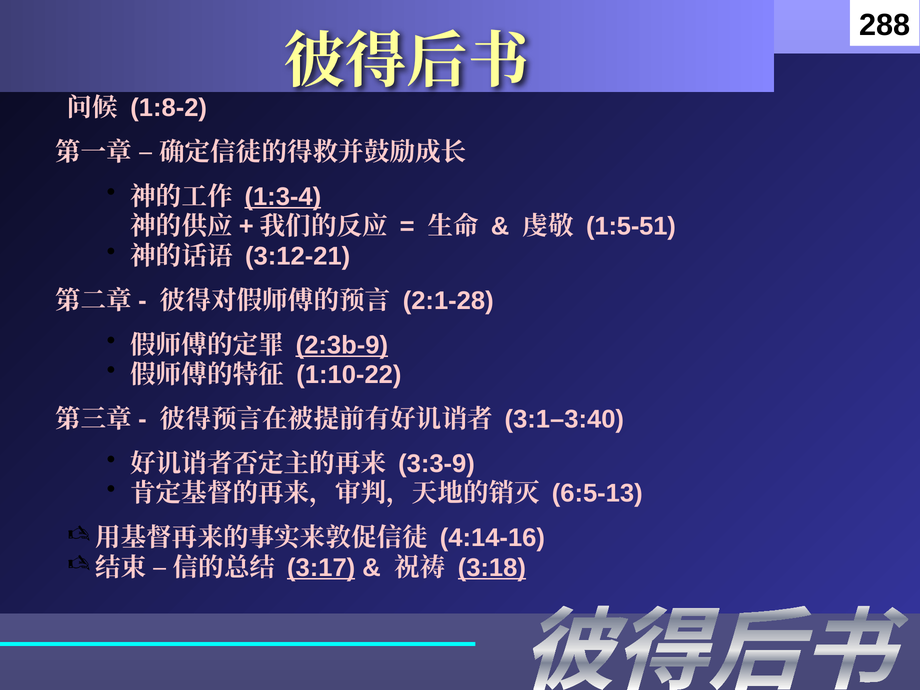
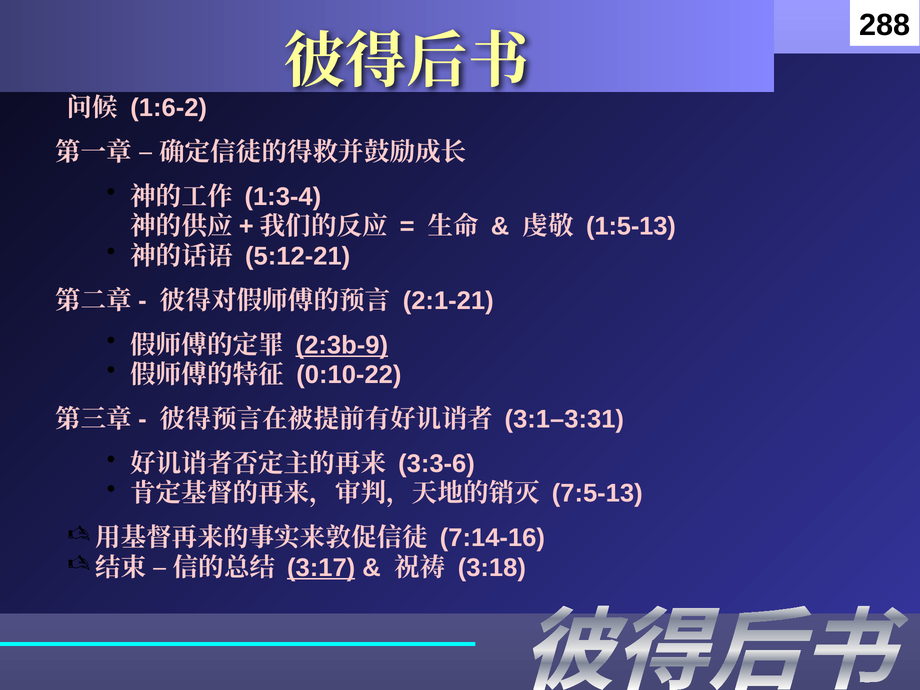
1:8-2: 1:8-2 -> 1:6-2
1:3-4 underline: present -> none
1:5-51: 1:5-51 -> 1:5-13
3:12-21: 3:12-21 -> 5:12-21
2:1-28: 2:1-28 -> 2:1-21
1:10-22: 1:10-22 -> 0:10-22
3:1–3:40: 3:1–3:40 -> 3:1–3:31
3:3-9: 3:3-9 -> 3:3-6
6:5-13: 6:5-13 -> 7:5-13
4:14-16: 4:14-16 -> 7:14-16
3:18 underline: present -> none
